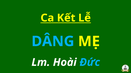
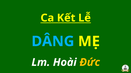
Đức colour: light blue -> yellow
